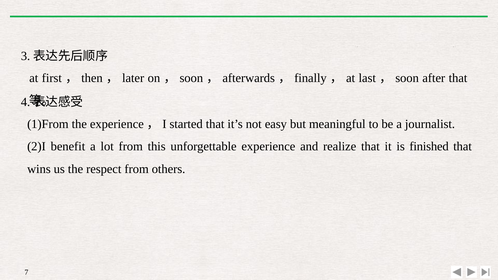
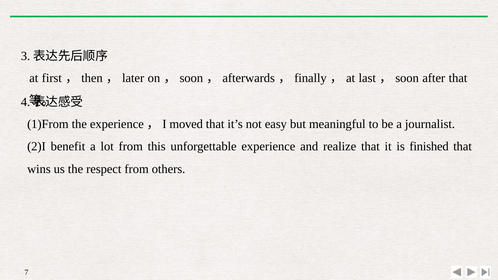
started: started -> moved
